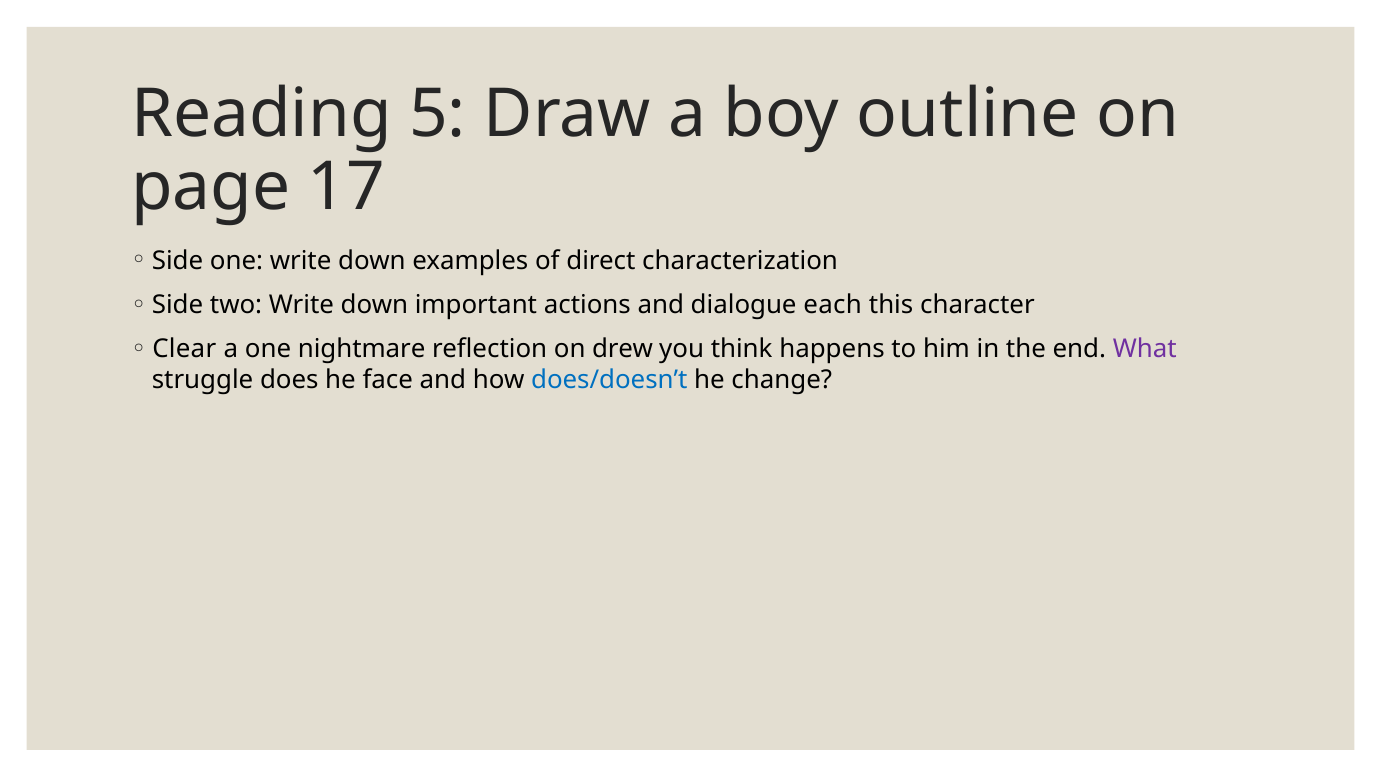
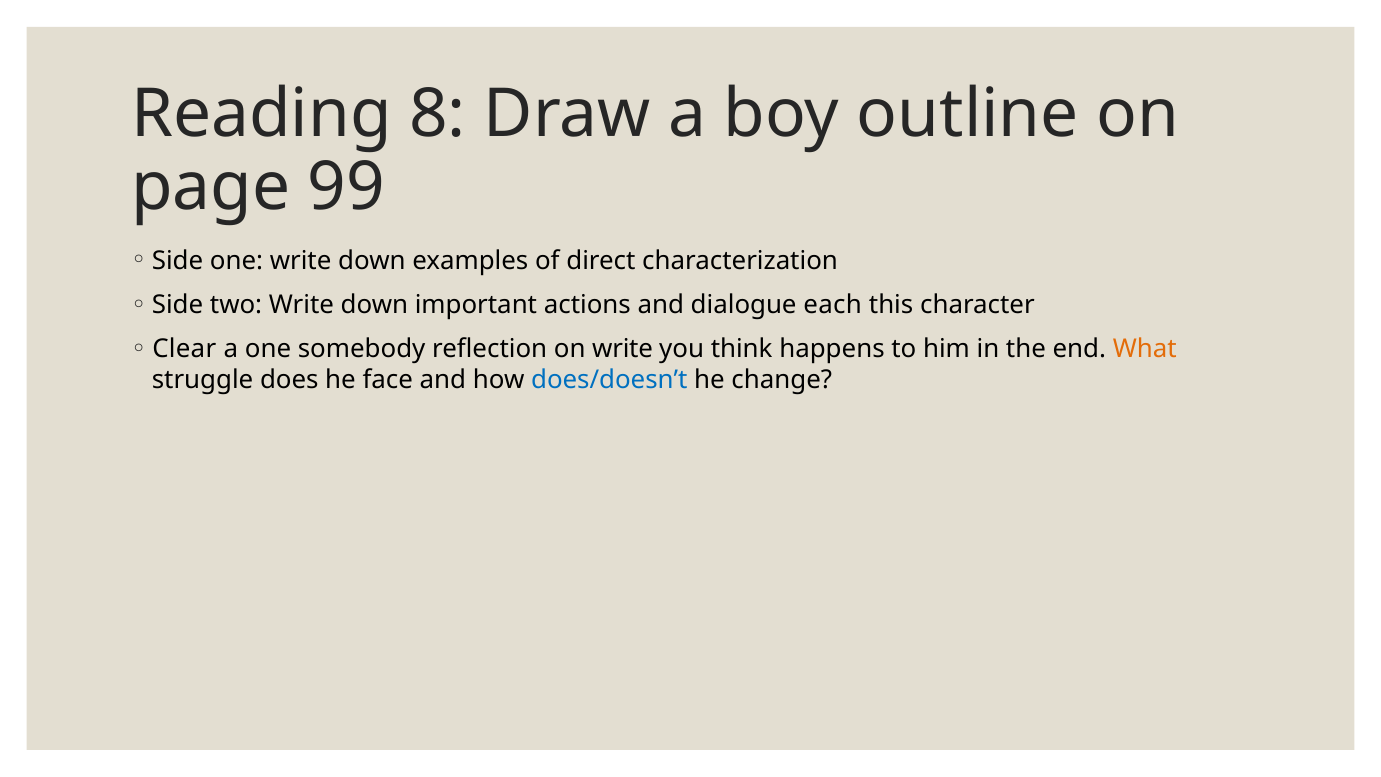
5: 5 -> 8
17: 17 -> 99
nightmare: nightmare -> somebody
on drew: drew -> write
What colour: purple -> orange
